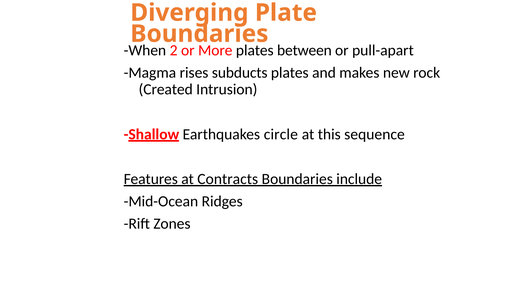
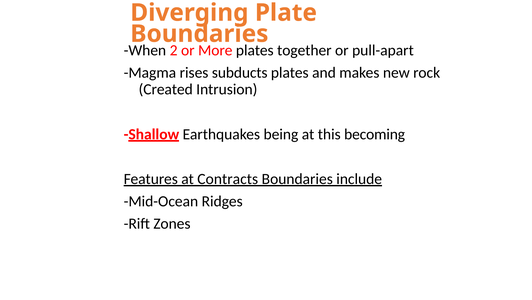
between: between -> together
circle: circle -> being
sequence: sequence -> becoming
